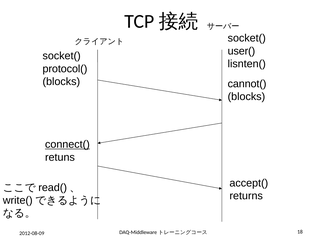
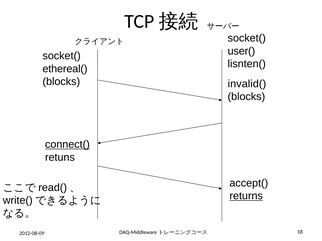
protocol(: protocol( -> ethereal(
cannot(: cannot( -> invalid(
returns underline: none -> present
